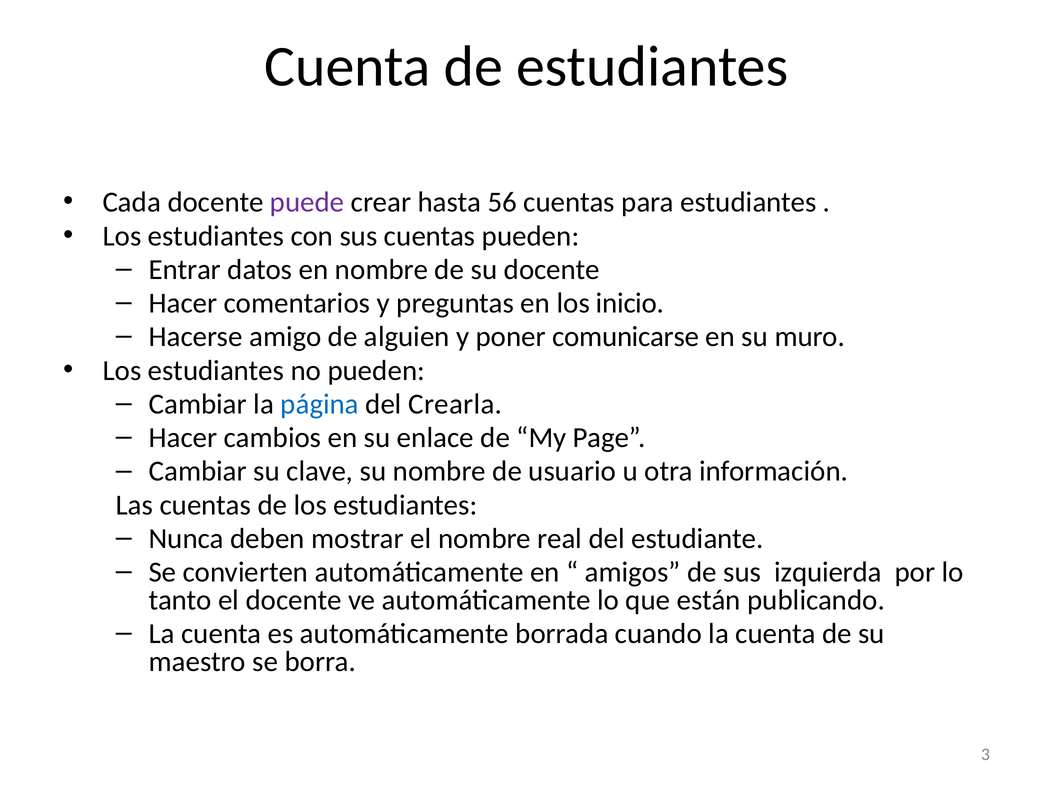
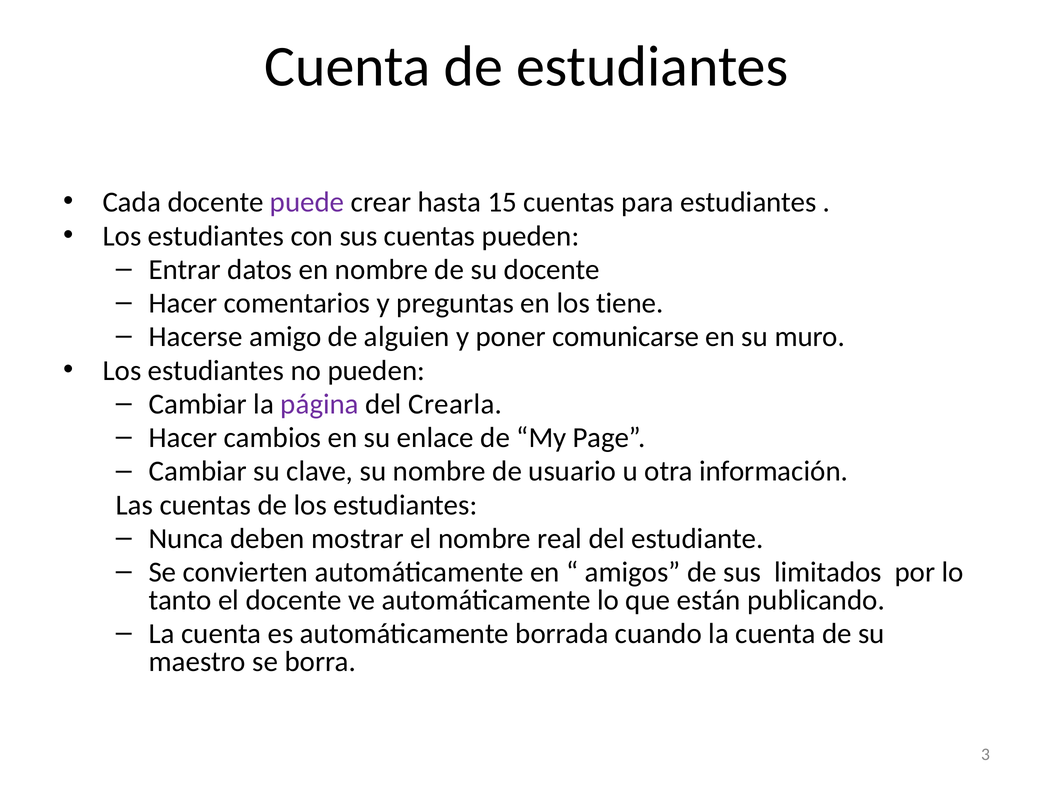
56: 56 -> 15
inicio: inicio -> tiene
página colour: blue -> purple
izquierda: izquierda -> limitados
